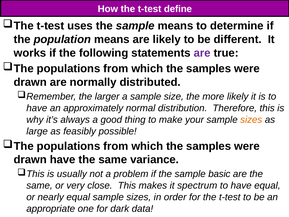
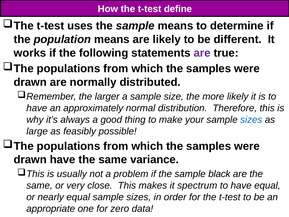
sizes at (251, 120) colour: orange -> blue
basic: basic -> black
dark: dark -> zero
